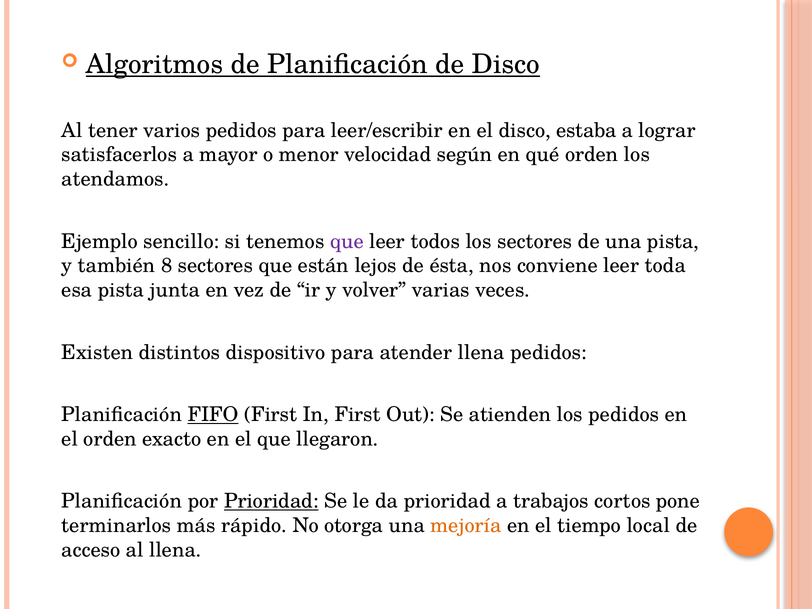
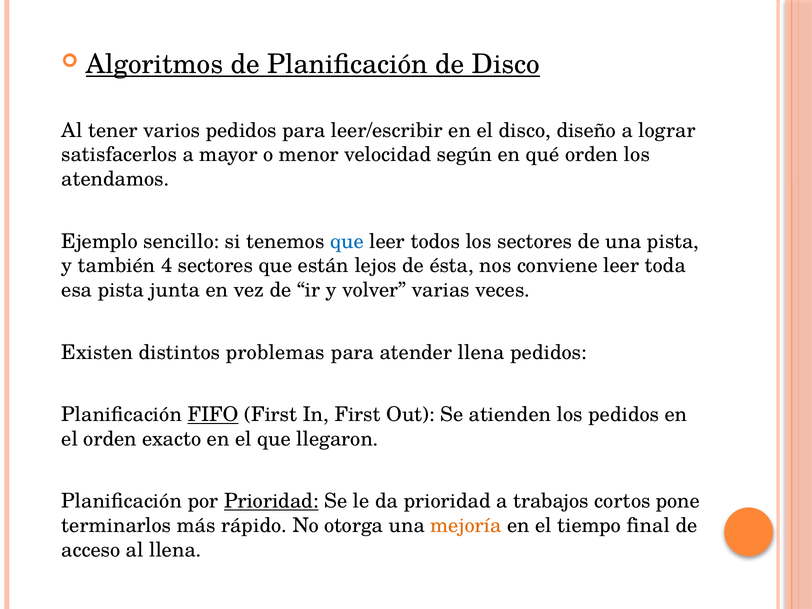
estaba: estaba -> diseño
que at (347, 241) colour: purple -> blue
8: 8 -> 4
dispositivo: dispositivo -> problemas
local: local -> final
